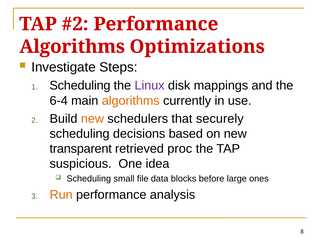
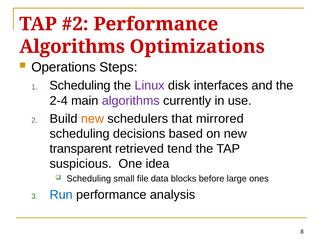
Investigate: Investigate -> Operations
mappings: mappings -> interfaces
6-4: 6-4 -> 2-4
algorithms at (131, 101) colour: orange -> purple
securely: securely -> mirrored
proc: proc -> tend
Run colour: orange -> blue
